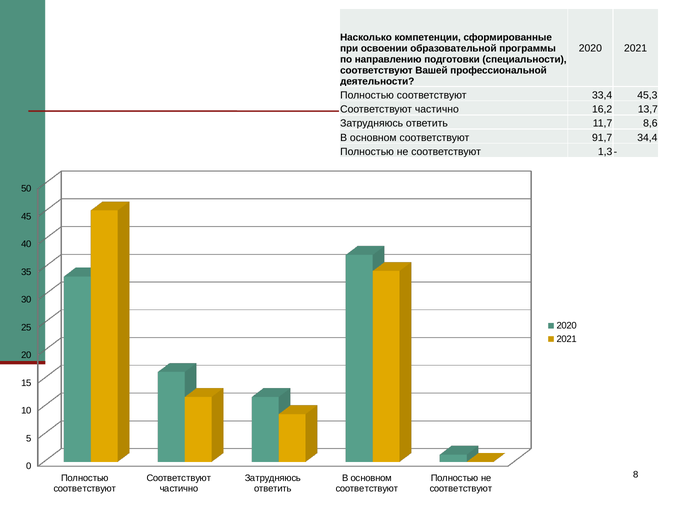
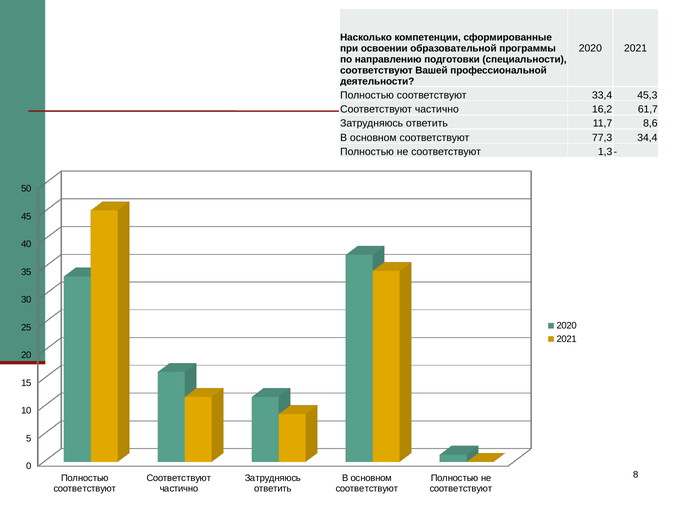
13,7: 13,7 -> 61,7
91,7: 91,7 -> 77,3
